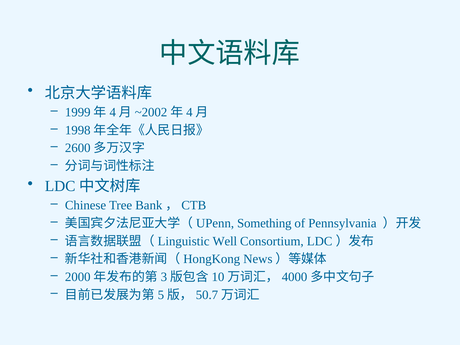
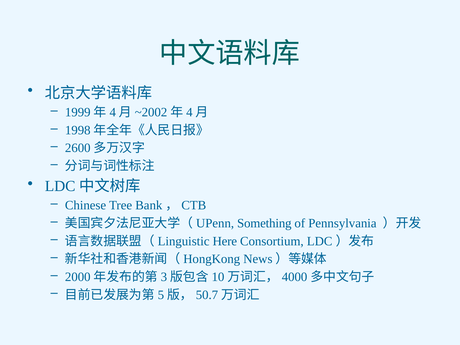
Well: Well -> Here
